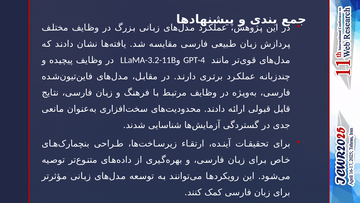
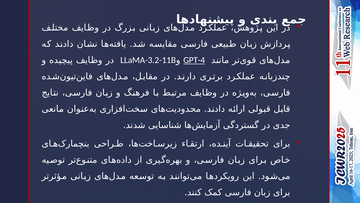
GPT-4 underline: none -> present
